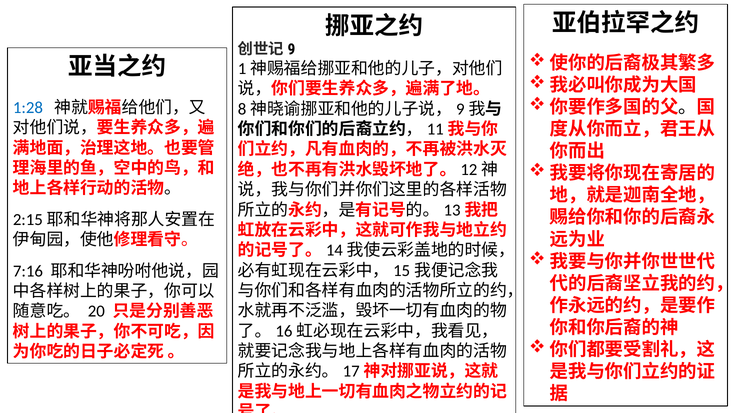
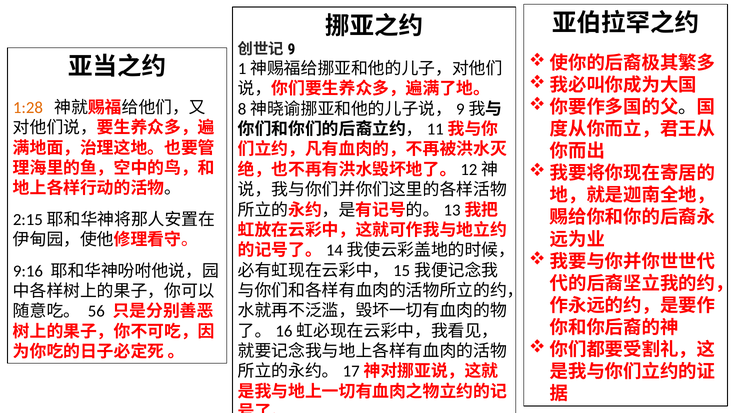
1:28 colour: blue -> orange
7:16: 7:16 -> 9:16
20: 20 -> 56
